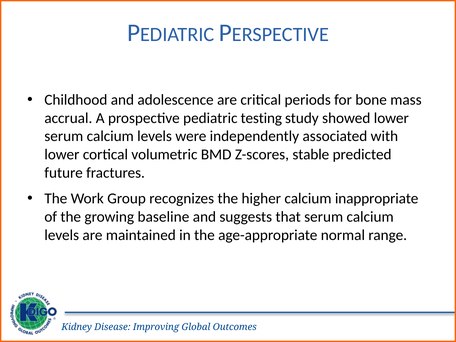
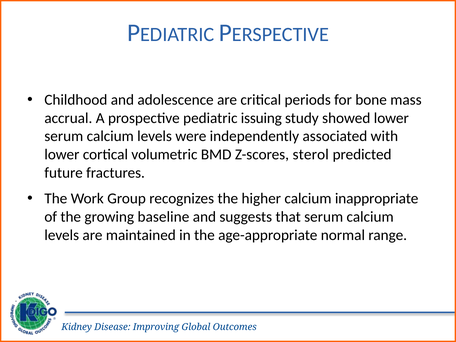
testing: testing -> issuing
stable: stable -> sterol
